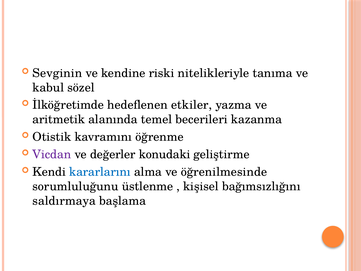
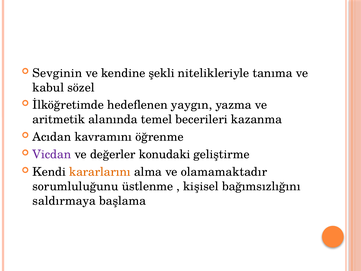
riski: riski -> şekli
etkiler: etkiler -> yaygın
Otistik: Otistik -> Acıdan
kararlarını colour: blue -> orange
öğrenilmesinde: öğrenilmesinde -> olamamaktadır
